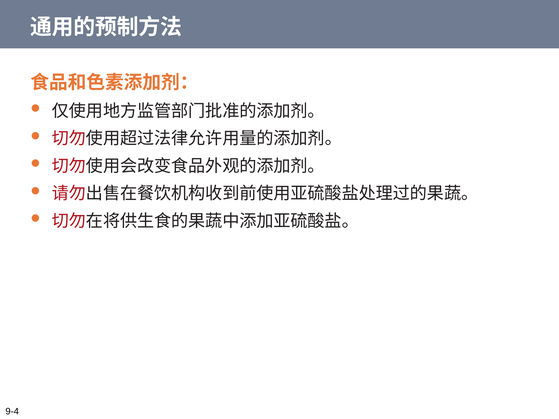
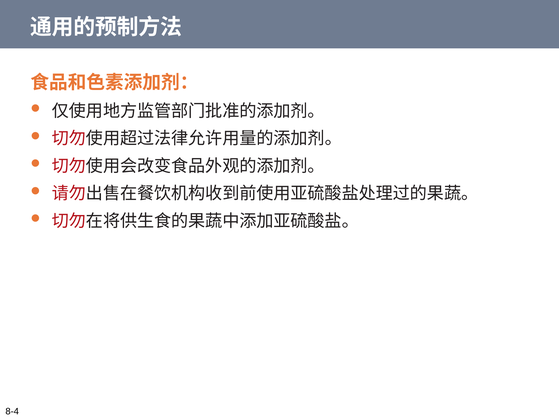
9-4: 9-4 -> 8-4
